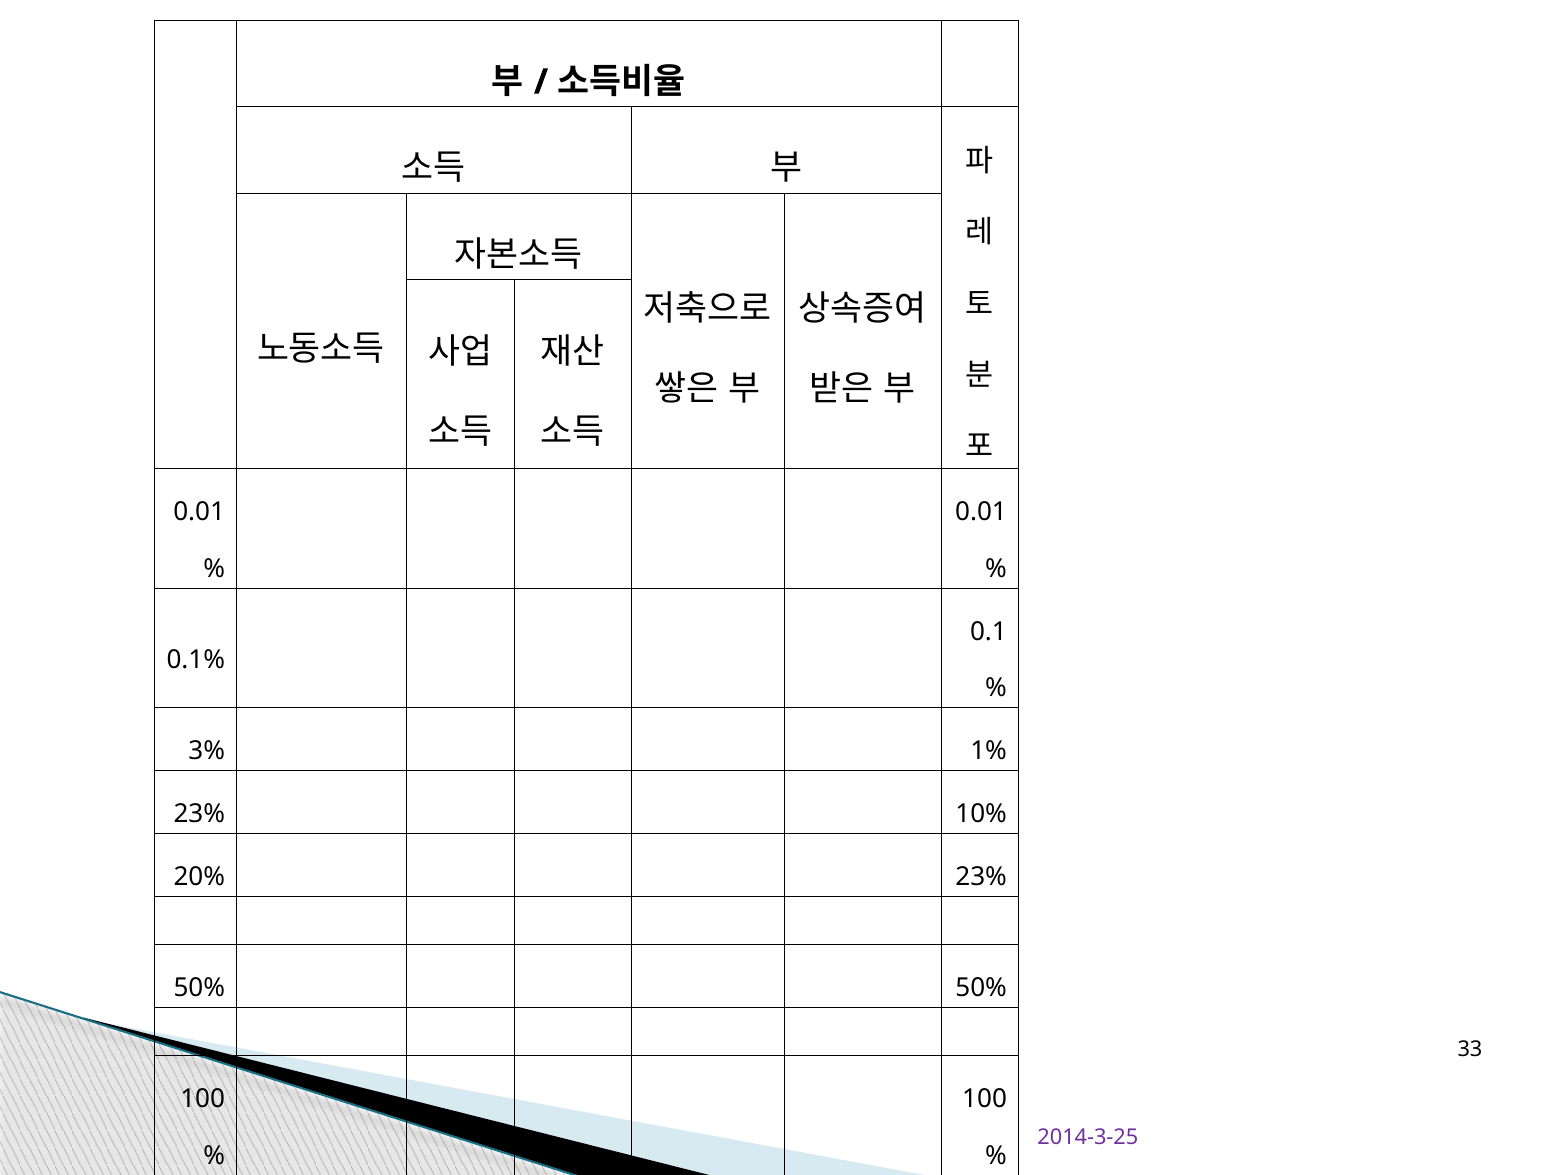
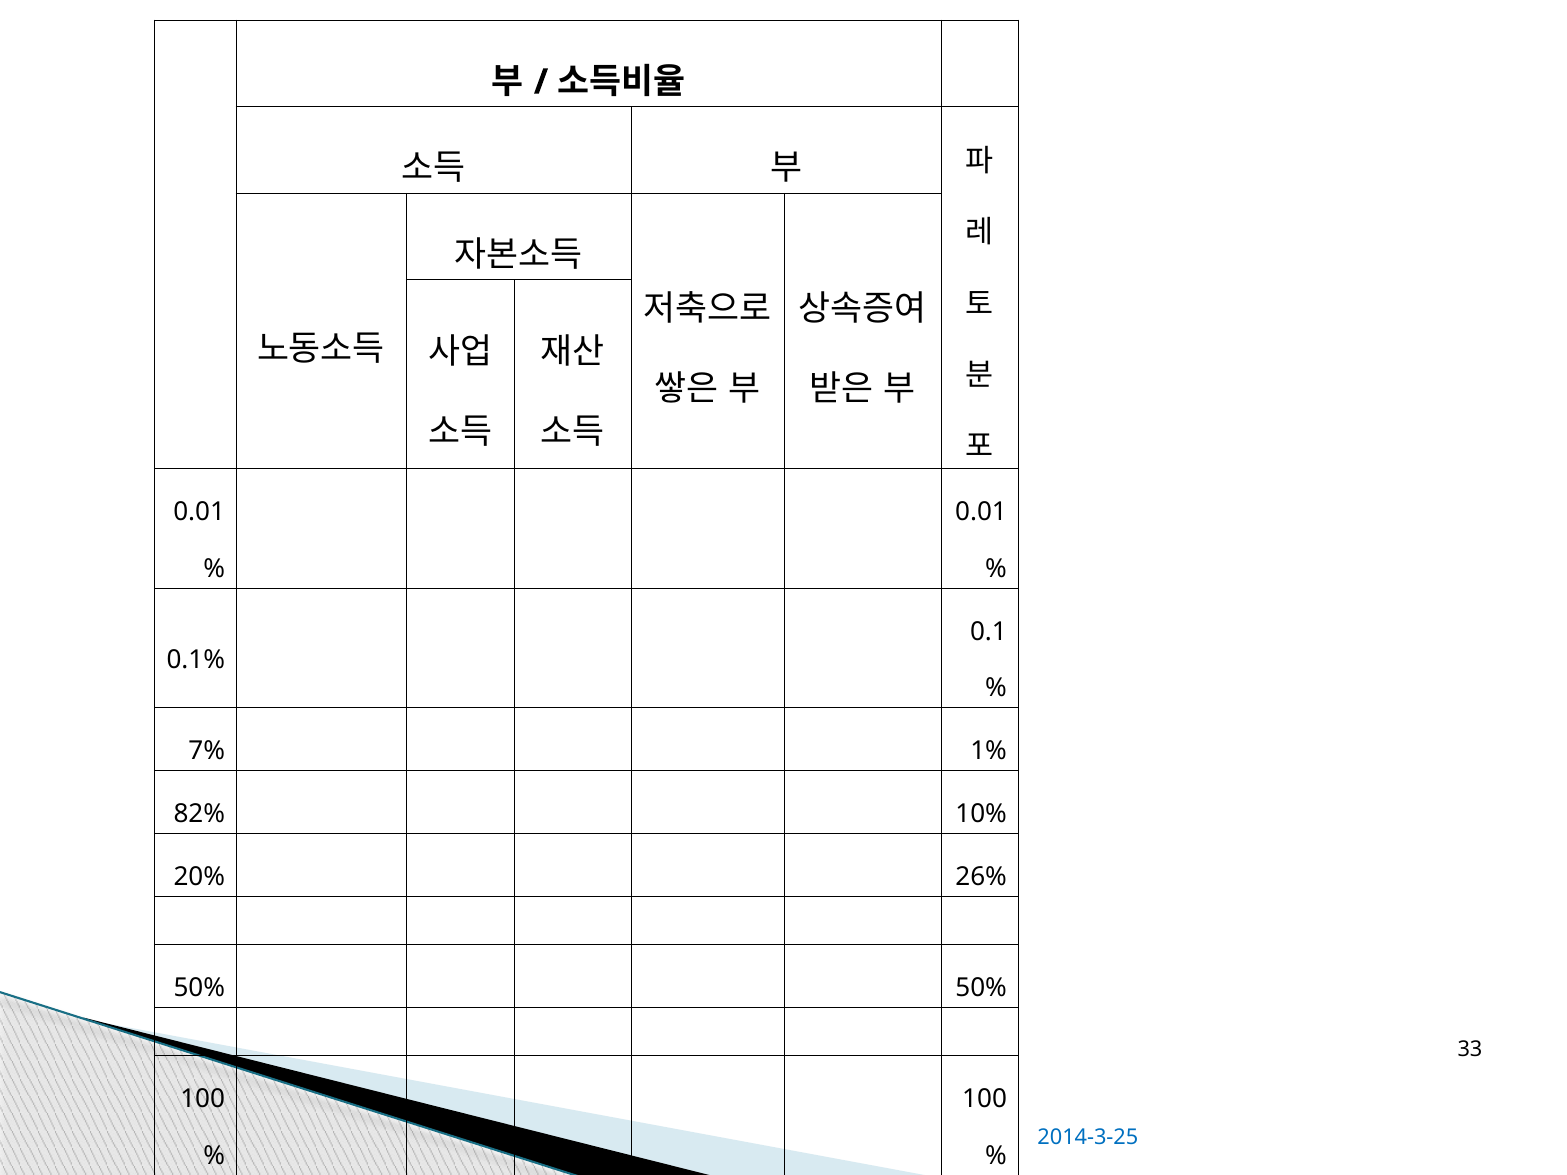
3%: 3% -> 7%
23% at (199, 814): 23% -> 82%
20% 23%: 23% -> 26%
2014-3-25 colour: purple -> blue
